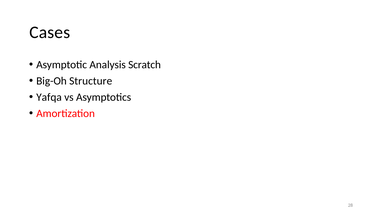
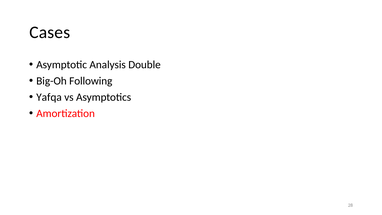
Scratch: Scratch -> Double
Structure: Structure -> Following
